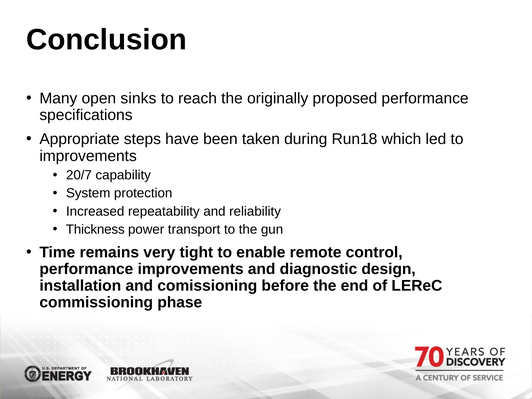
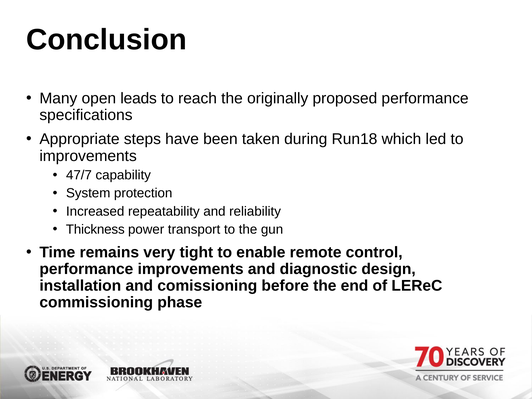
sinks: sinks -> leads
20/7: 20/7 -> 47/7
